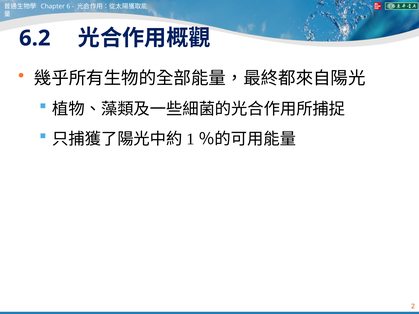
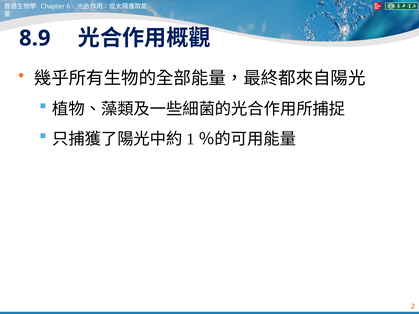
6.2: 6.2 -> 8.9
